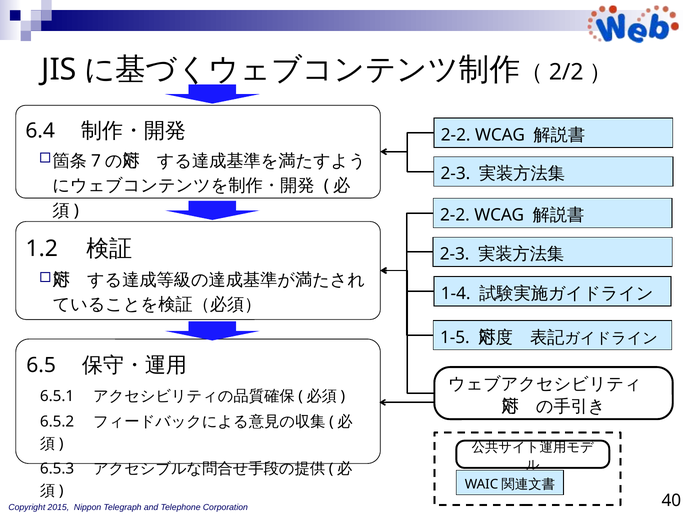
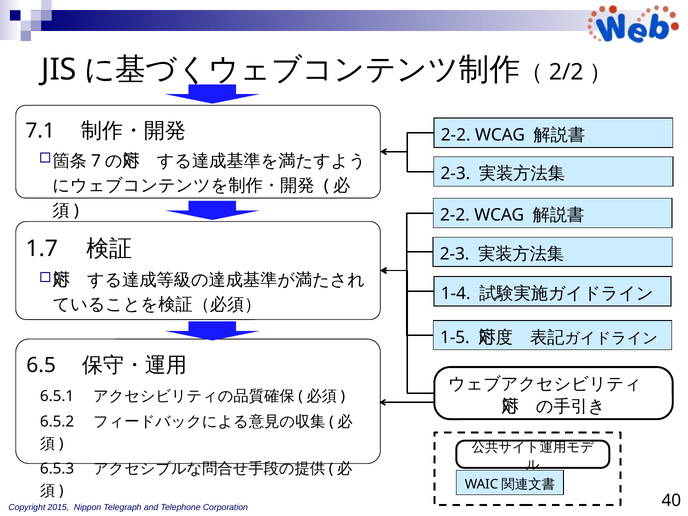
6.4: 6.4 -> 7.1
1.2: 1.2 -> 1.7
